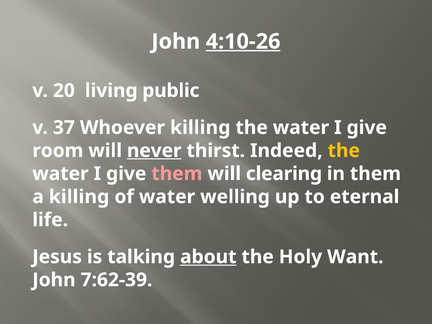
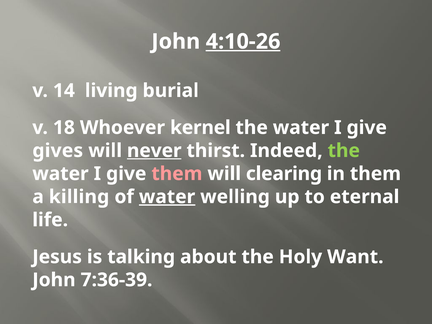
20: 20 -> 14
public: public -> burial
37: 37 -> 18
Whoever killing: killing -> kernel
room: room -> gives
the at (344, 151) colour: yellow -> light green
water at (167, 197) underline: none -> present
about underline: present -> none
7:62-39: 7:62-39 -> 7:36-39
